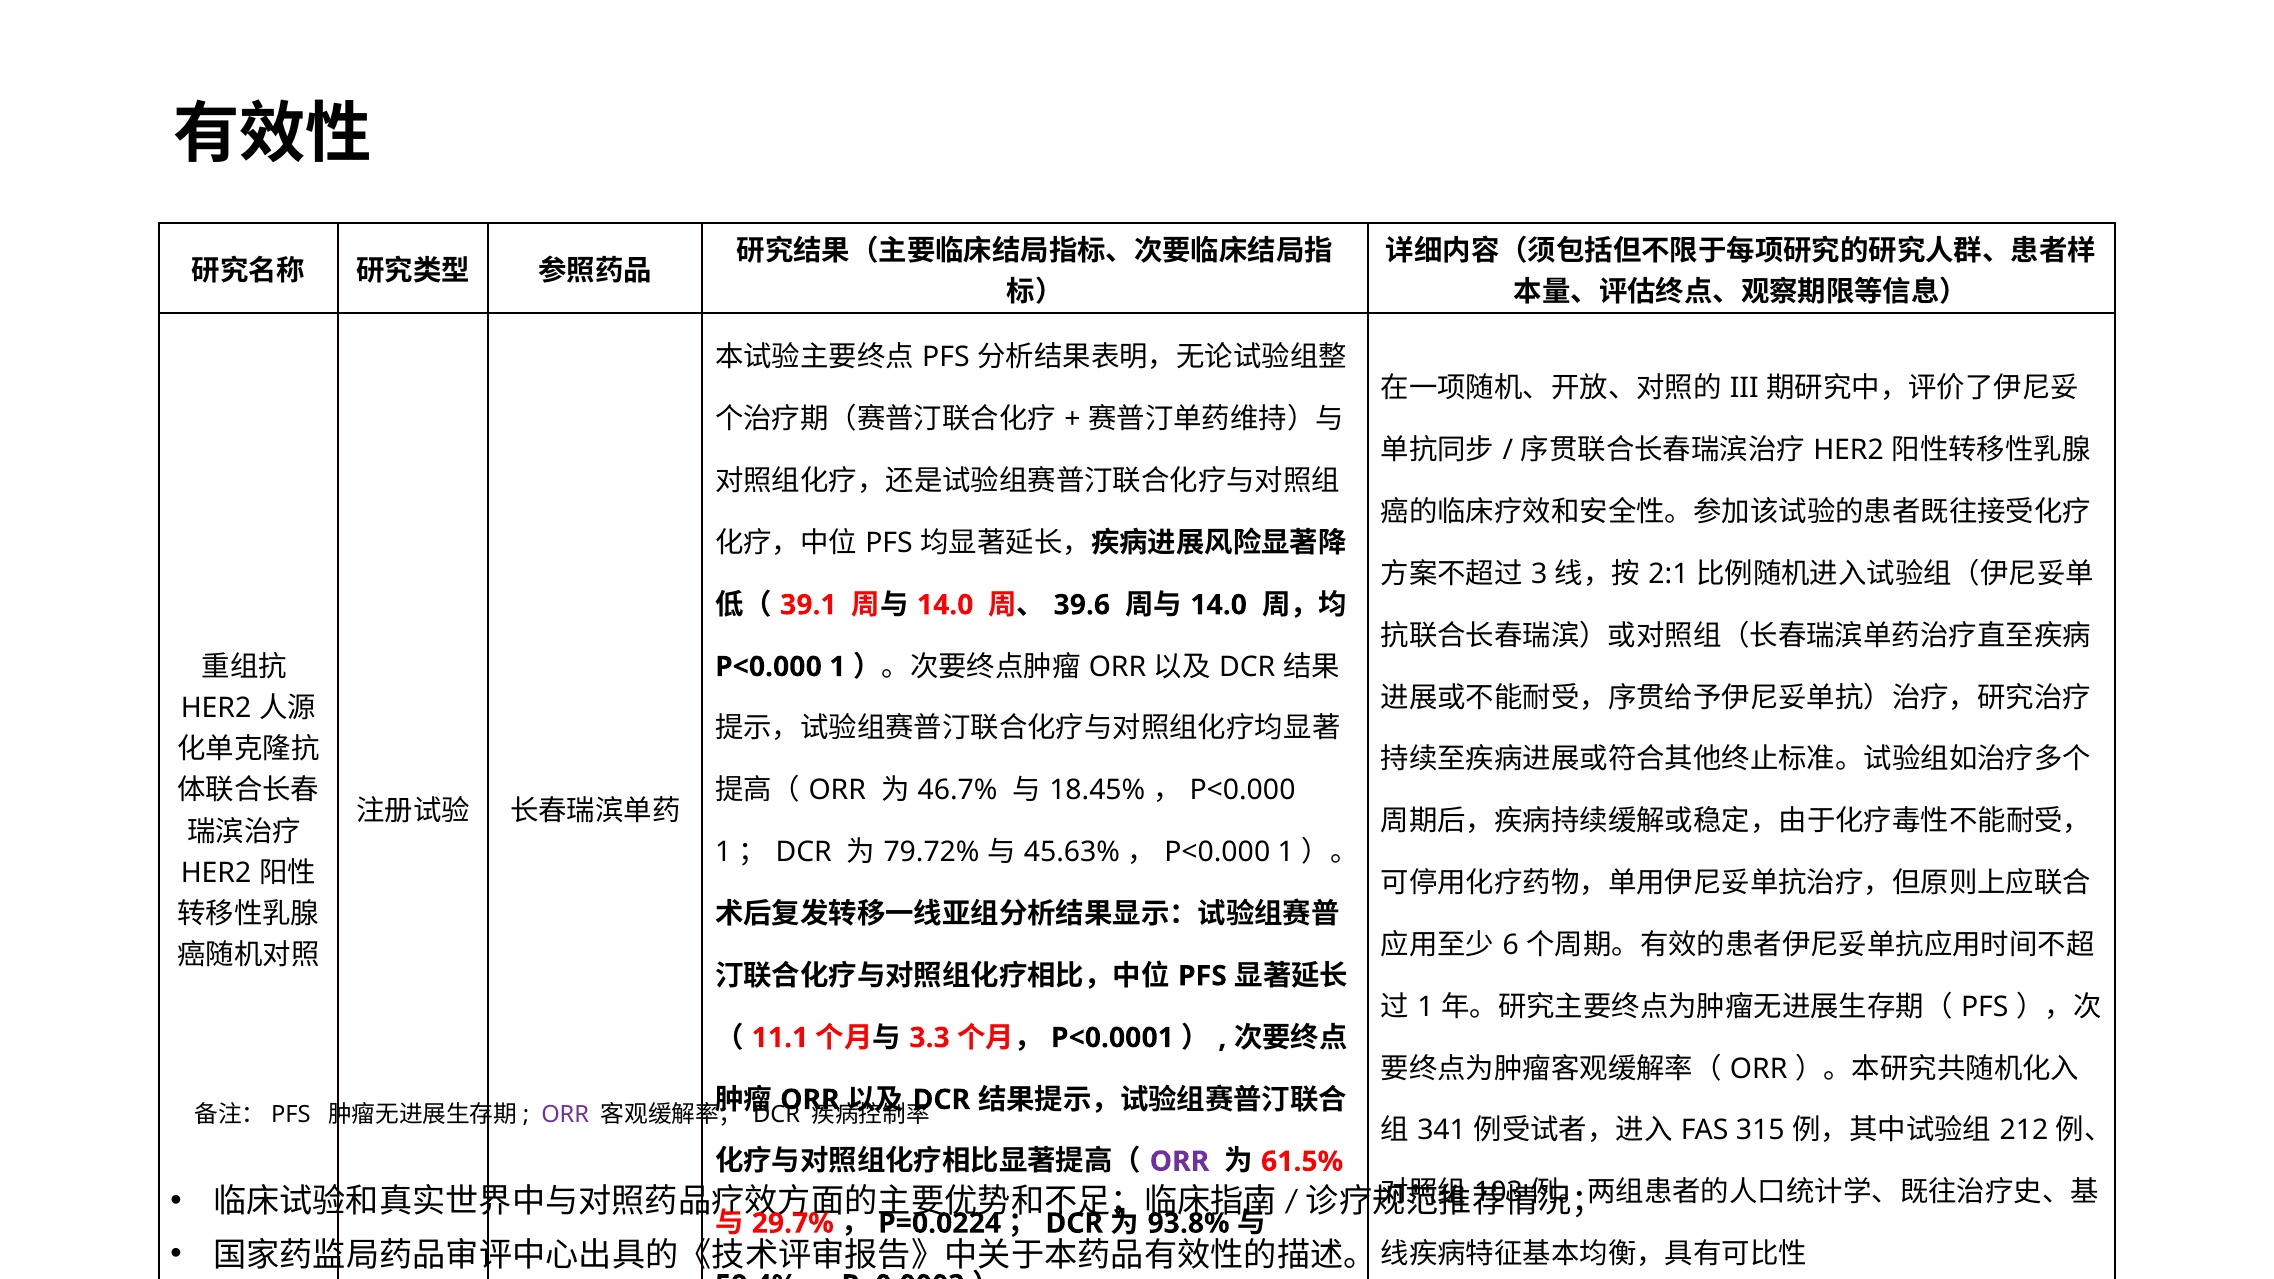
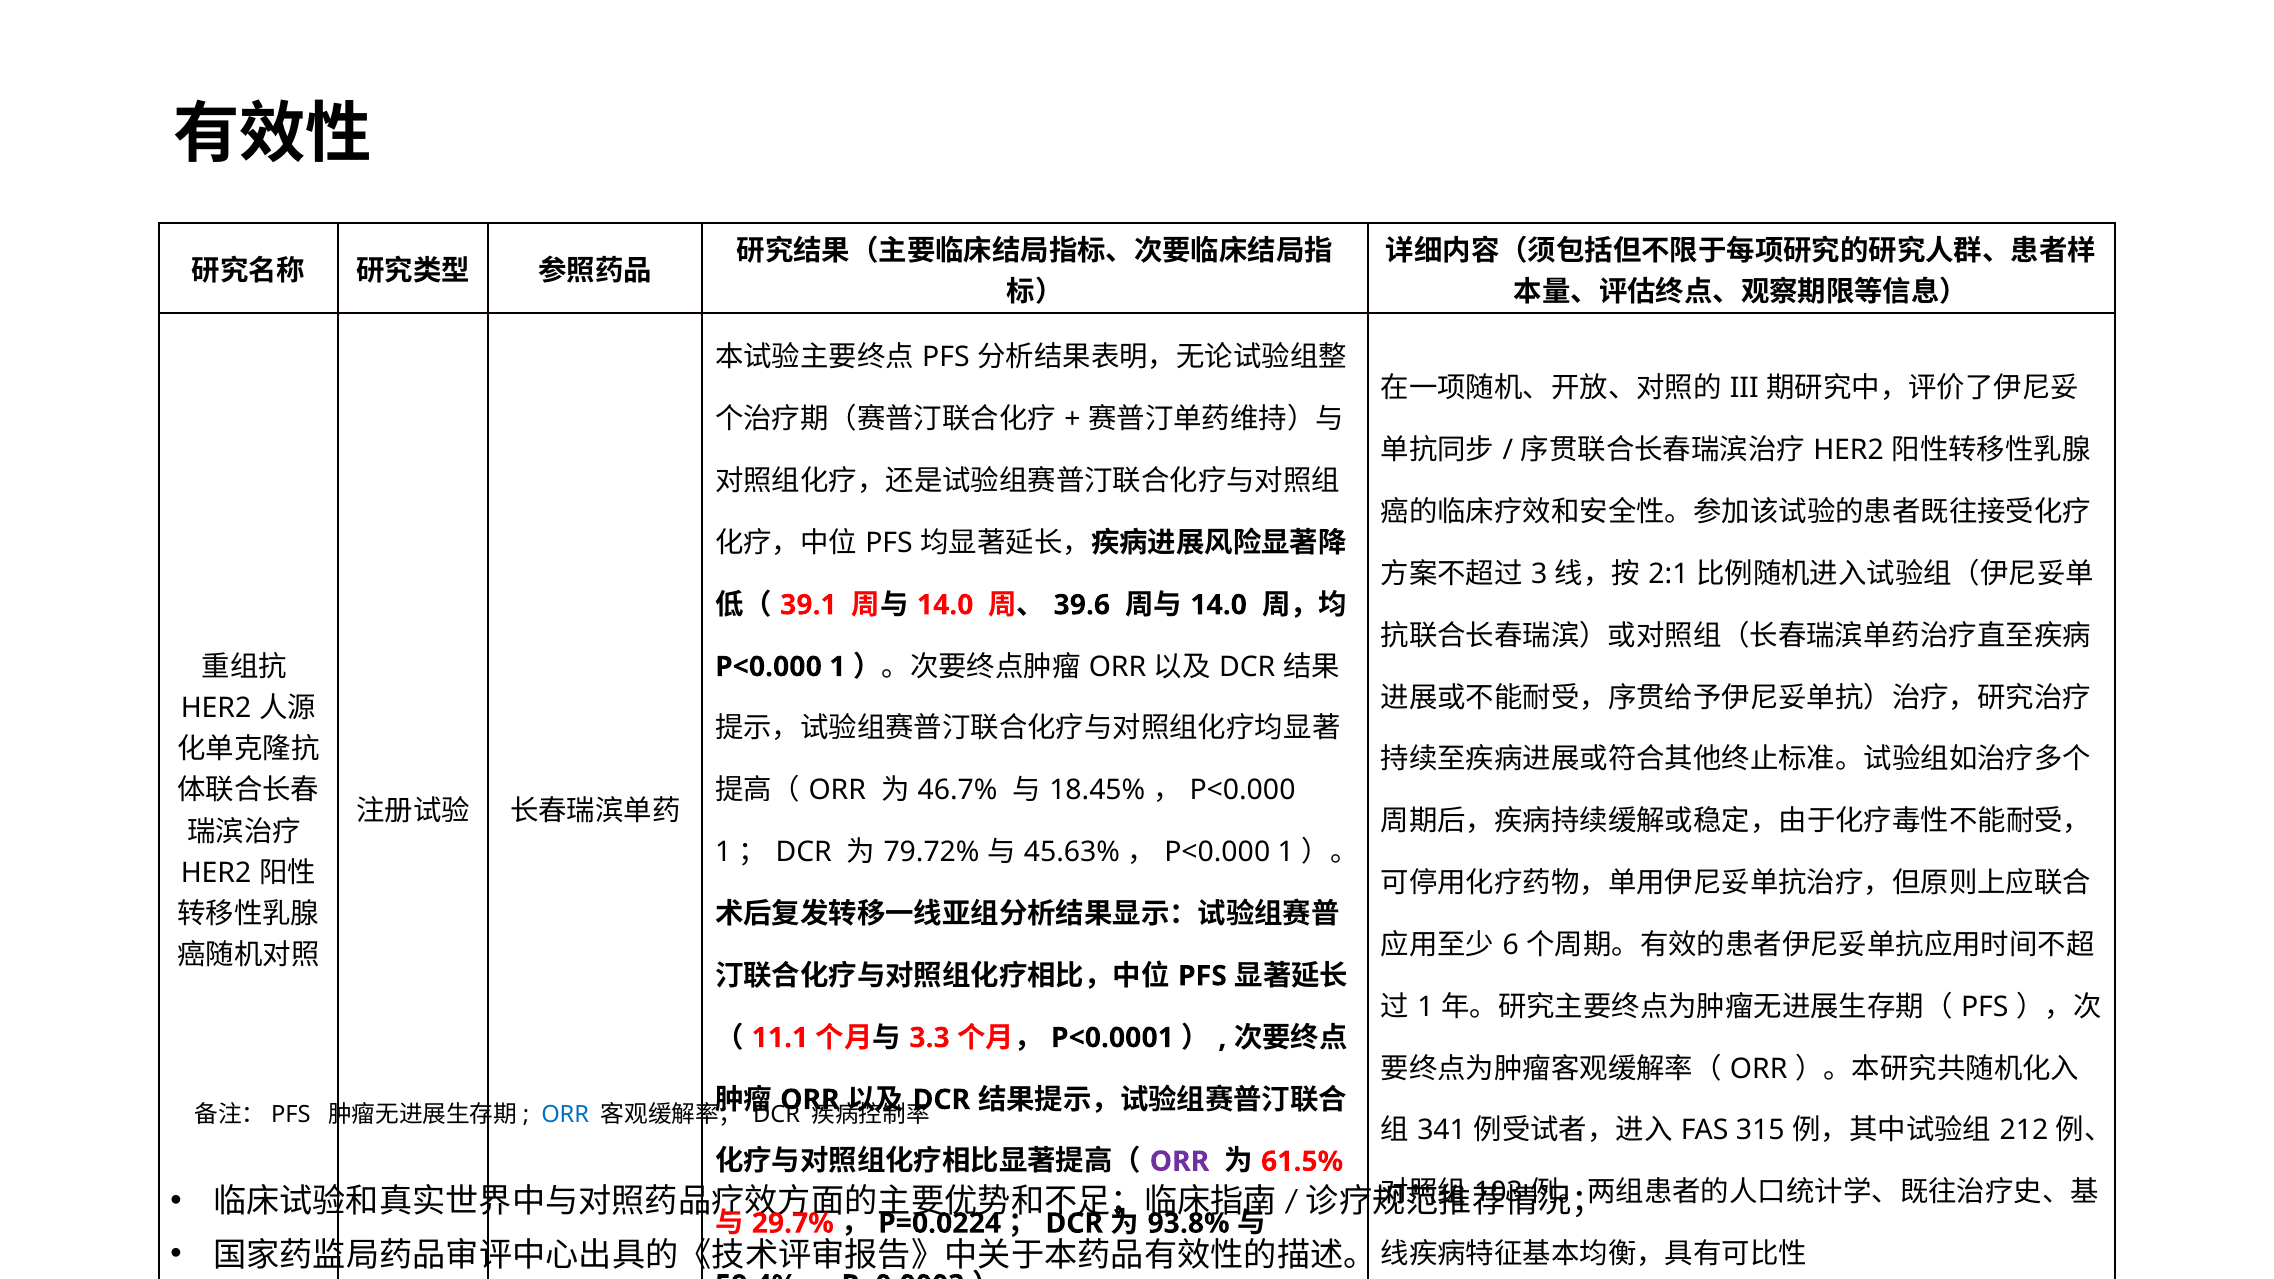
ORR at (565, 1114) colour: purple -> blue
